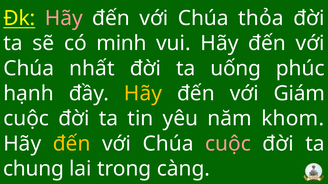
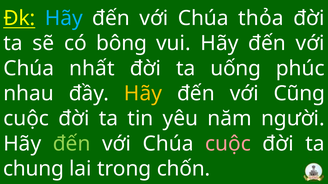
Hãy at (64, 18) colour: pink -> light blue
minh: minh -> bông
hạnh: hạnh -> nhau
Giám: Giám -> Cũng
khom: khom -> người
đến at (72, 144) colour: yellow -> light green
càng: càng -> chốn
